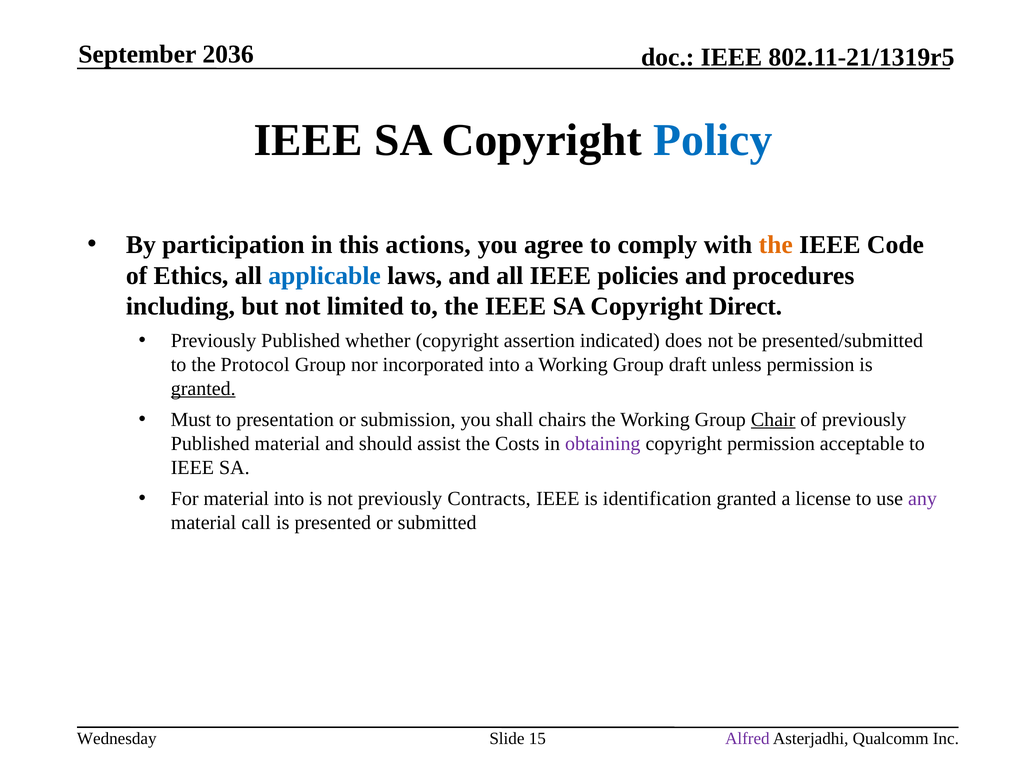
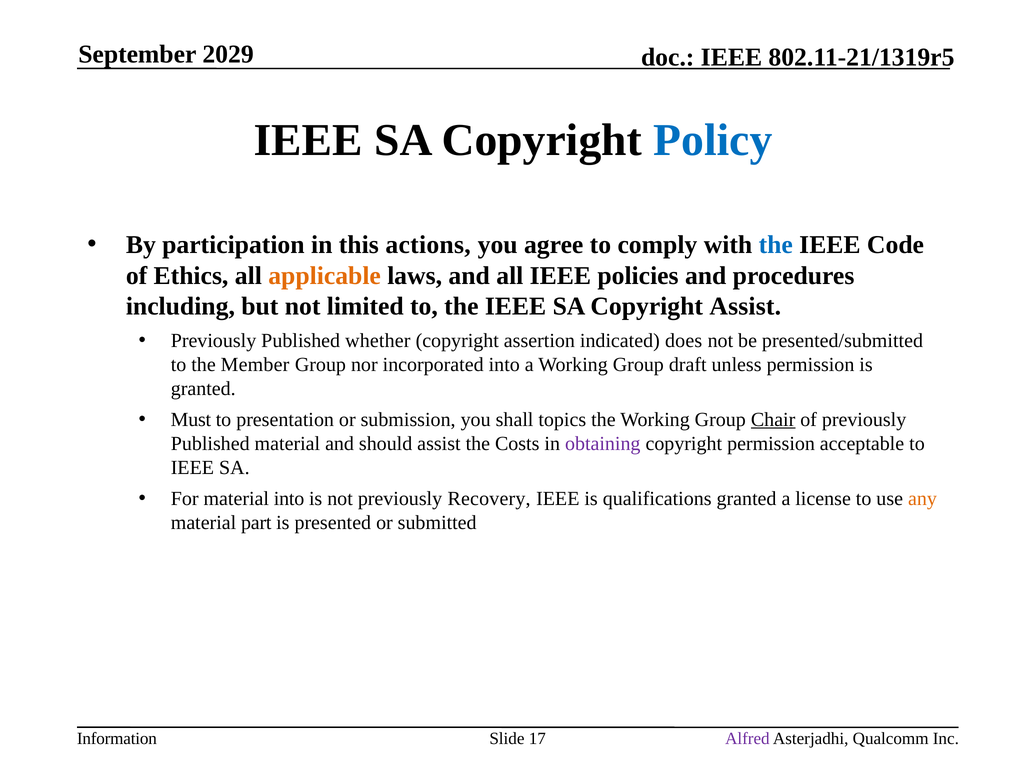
2036: 2036 -> 2029
the at (776, 245) colour: orange -> blue
applicable colour: blue -> orange
Copyright Direct: Direct -> Assist
Protocol: Protocol -> Member
granted at (203, 389) underline: present -> none
chairs: chairs -> topics
Contracts: Contracts -> Recovery
identification: identification -> qualifications
any colour: purple -> orange
call: call -> part
Wednesday: Wednesday -> Information
15: 15 -> 17
